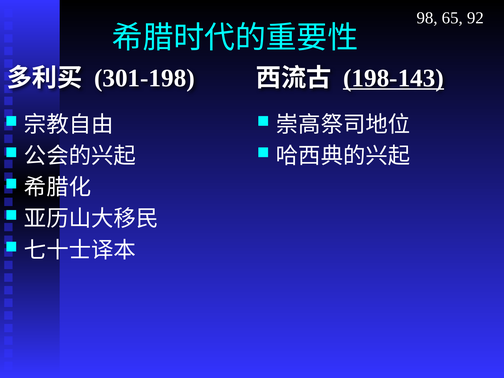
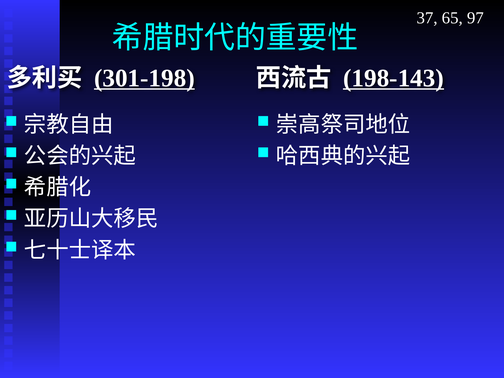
98: 98 -> 37
92: 92 -> 97
301-198 underline: none -> present
